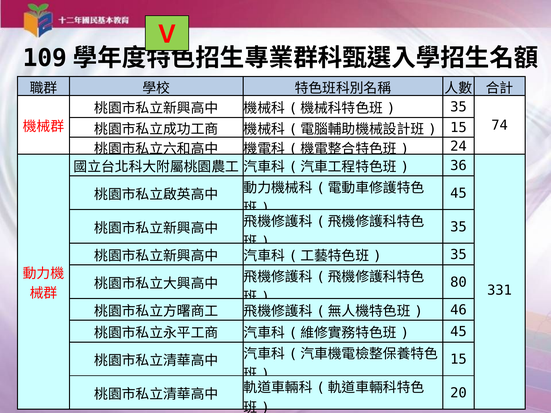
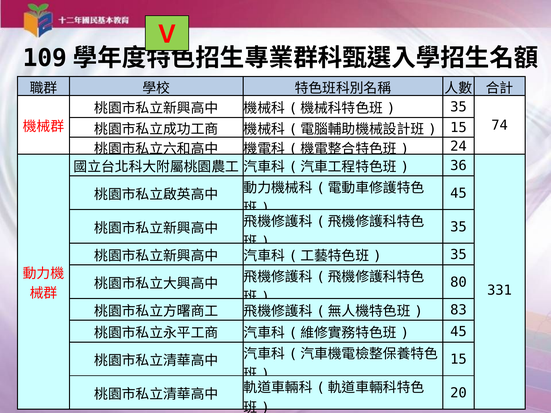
46: 46 -> 83
